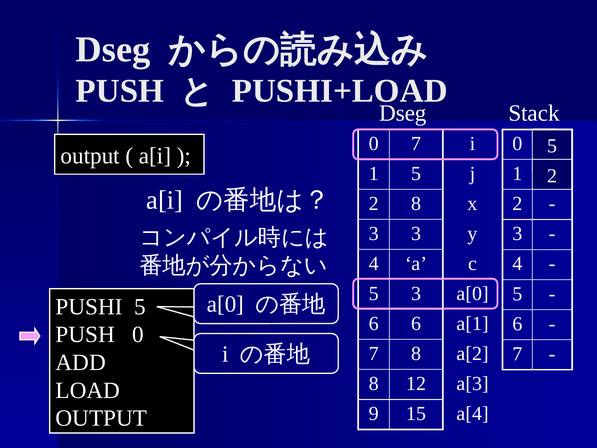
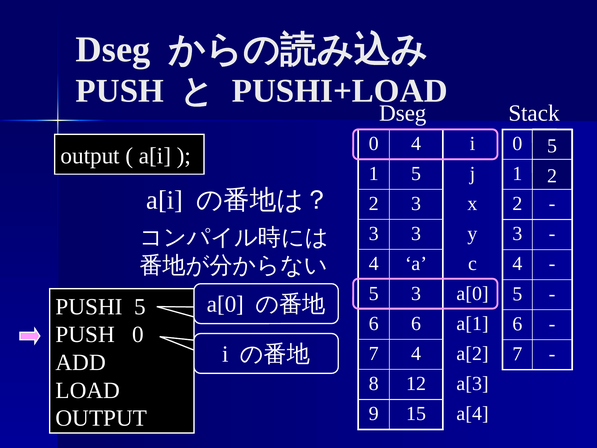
0 7: 7 -> 4
2 8: 8 -> 3
7 8: 8 -> 4
